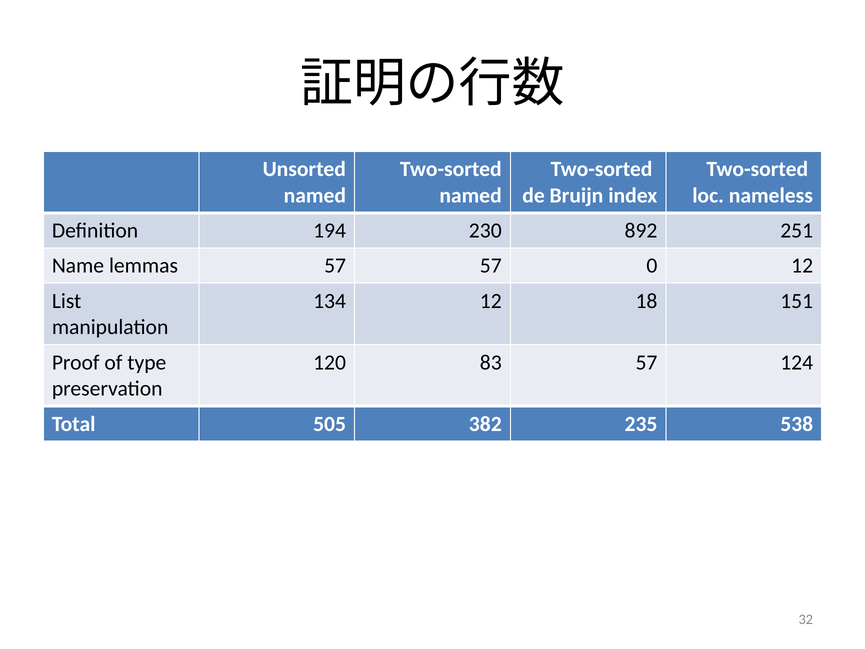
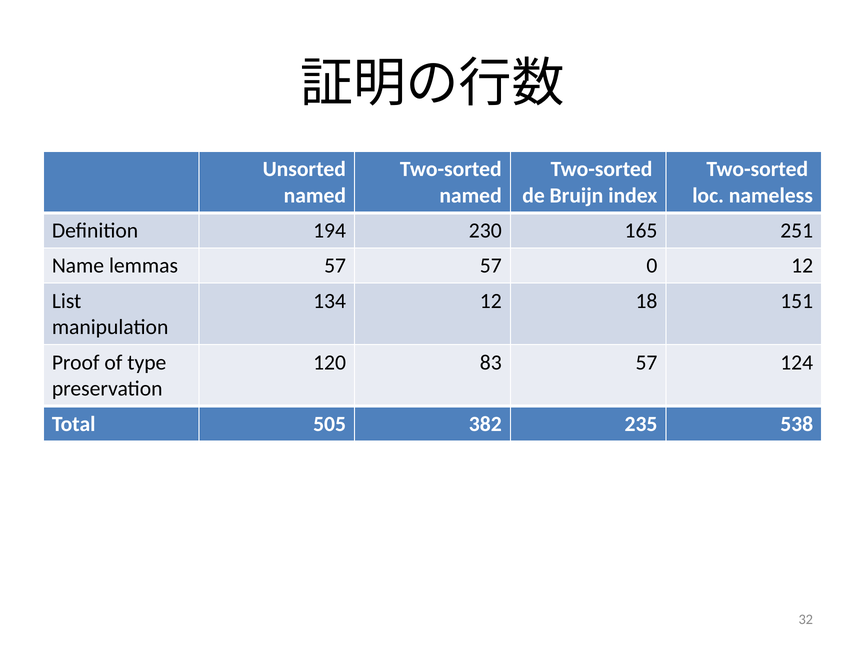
892: 892 -> 165
